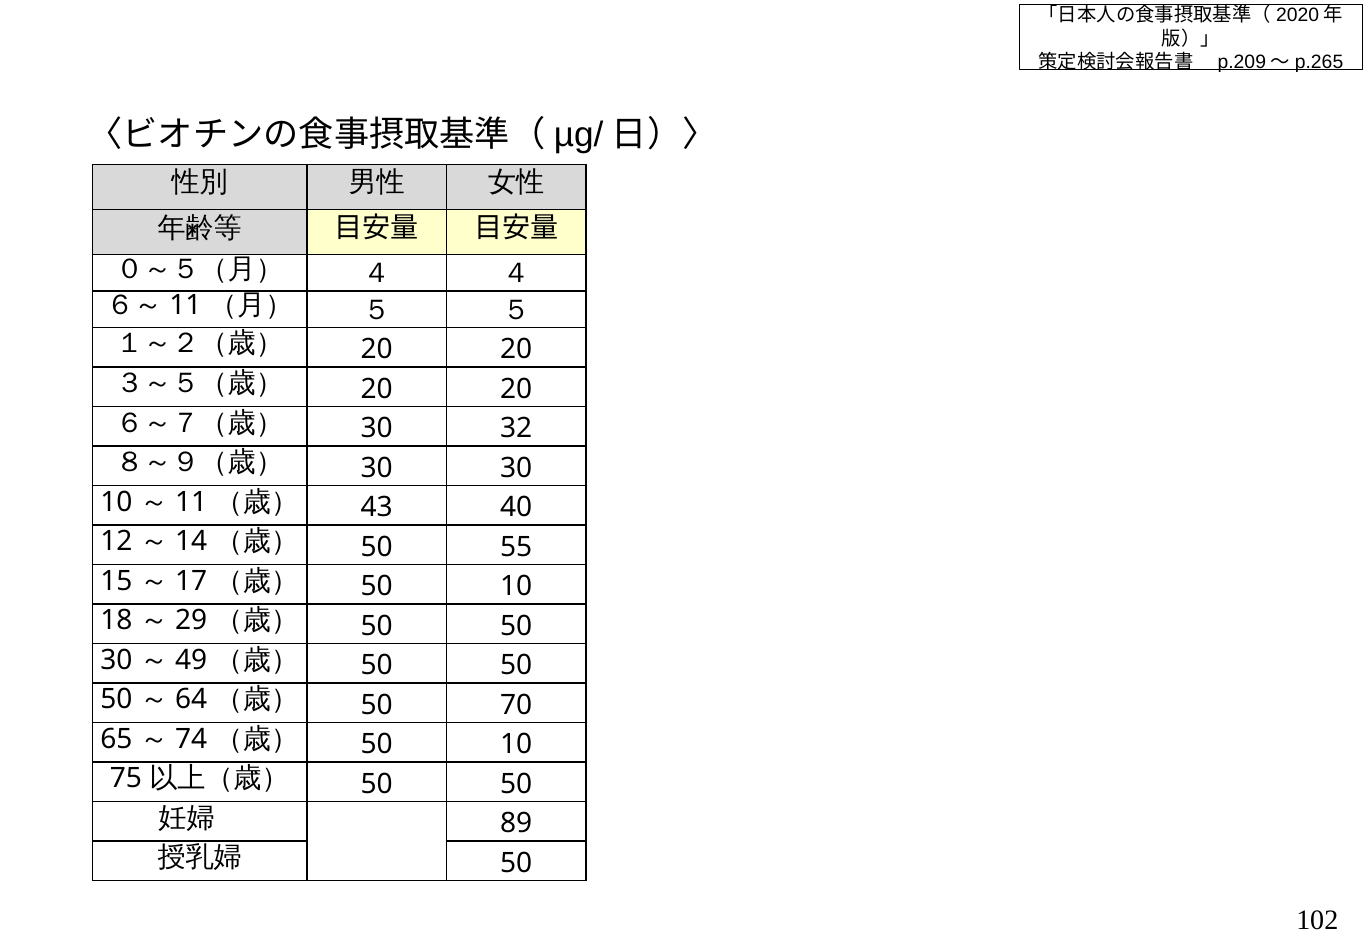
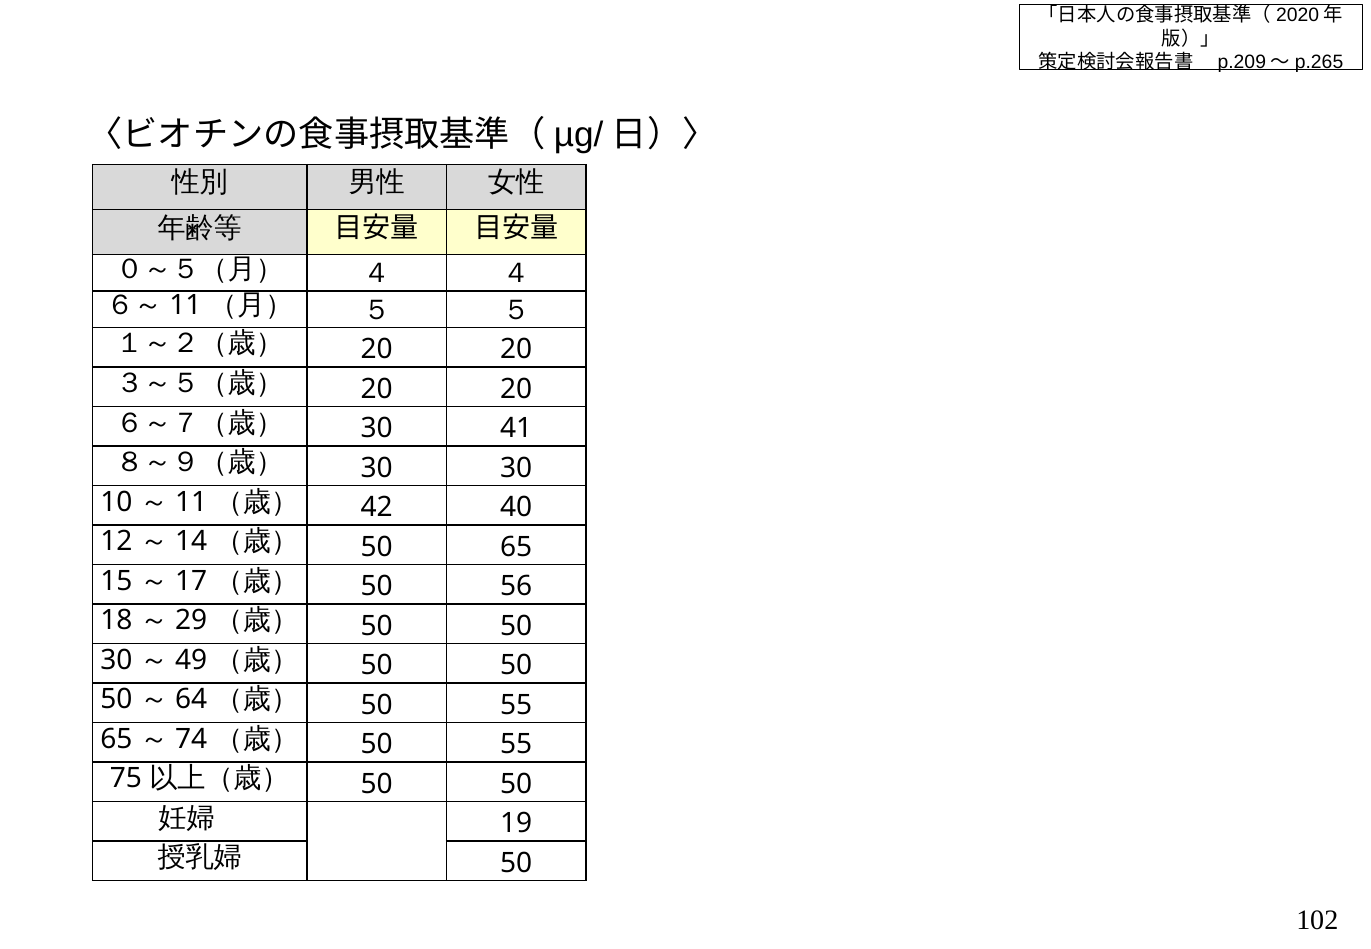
32: 32 -> 41
43: 43 -> 42
50 55: 55 -> 65
10 at (516, 587): 10 -> 56
70 at (516, 705): 70 -> 55
10 at (516, 745): 10 -> 55
89: 89 -> 19
